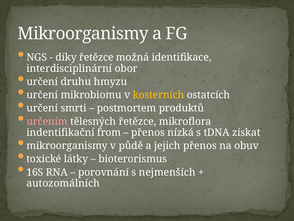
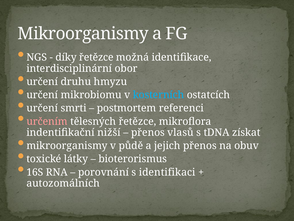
kosterních colour: yellow -> light blue
produktů: produktů -> referenci
from: from -> nižší
nízká: nízká -> vlasů
nejmenších: nejmenších -> identifikaci
